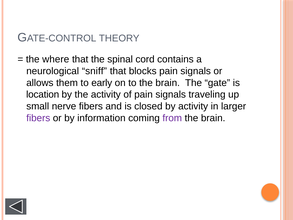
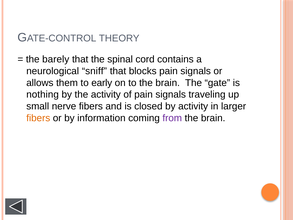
where: where -> barely
location: location -> nothing
fibers at (38, 118) colour: purple -> orange
